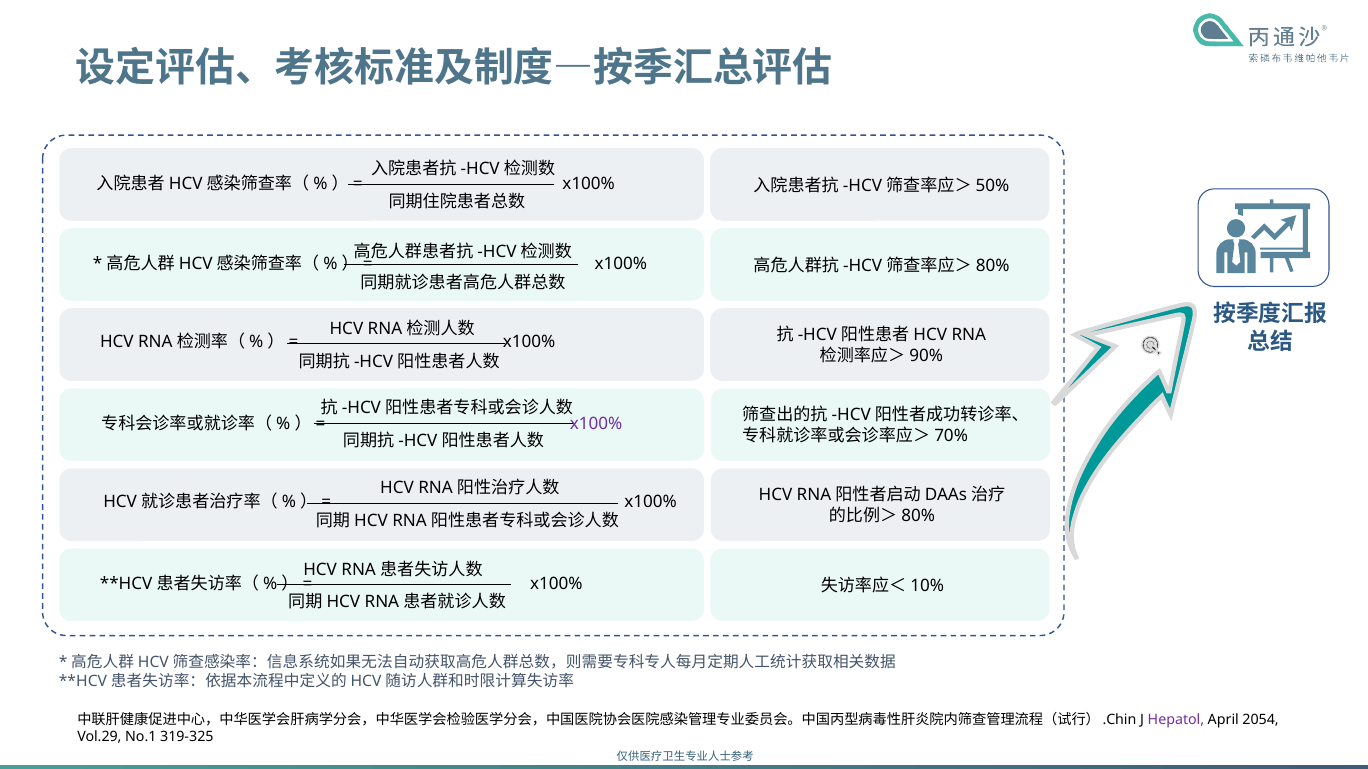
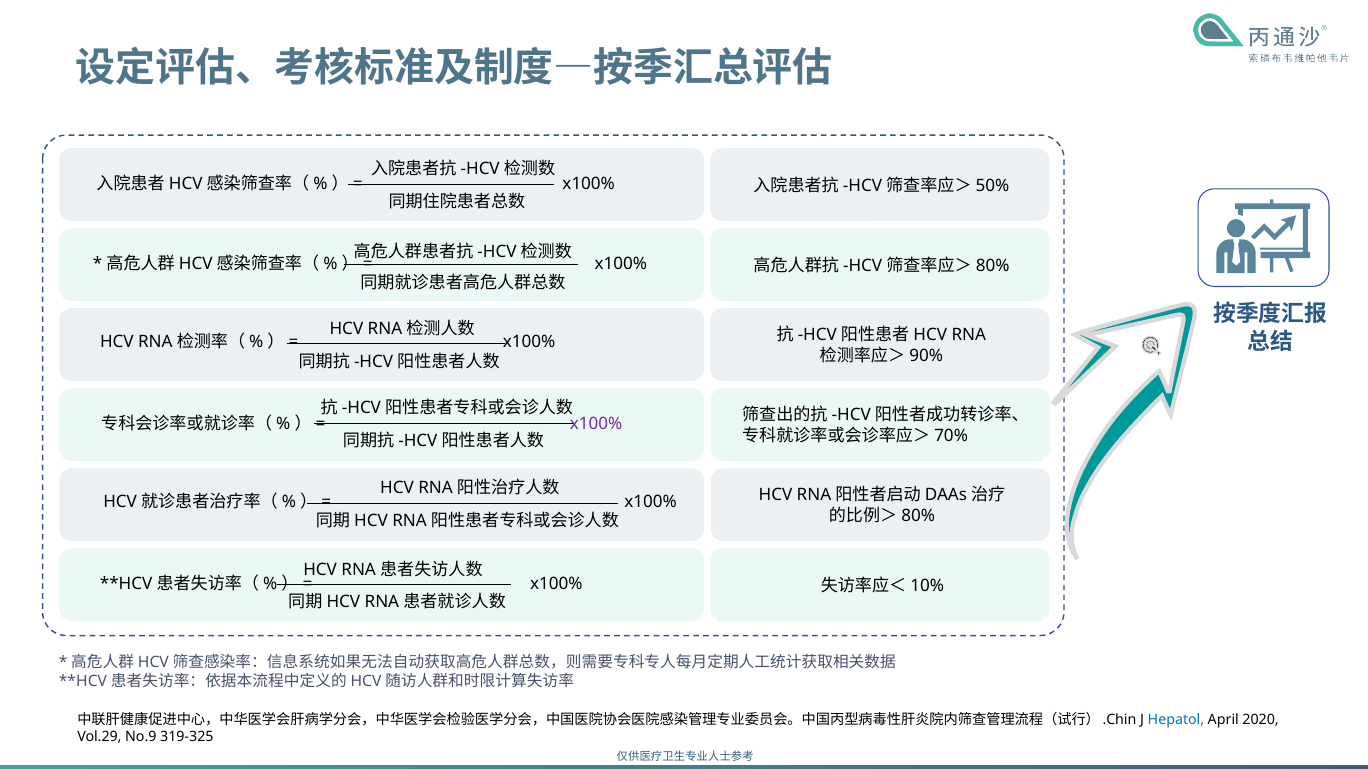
Hepatol colour: purple -> blue
2054: 2054 -> 2020
No.1: No.1 -> No.9
